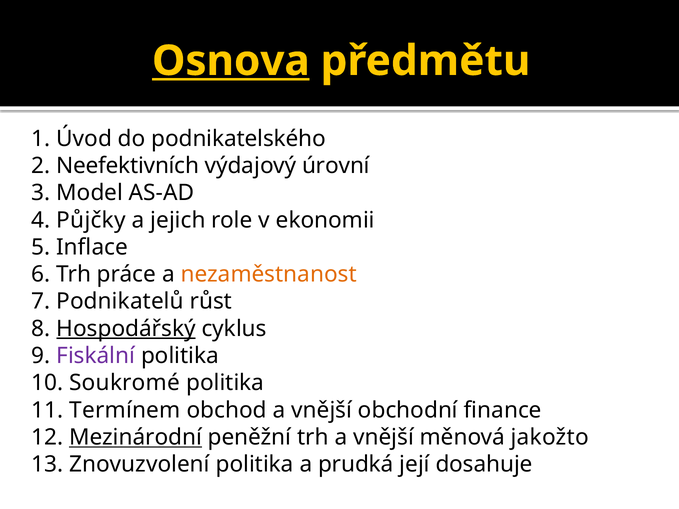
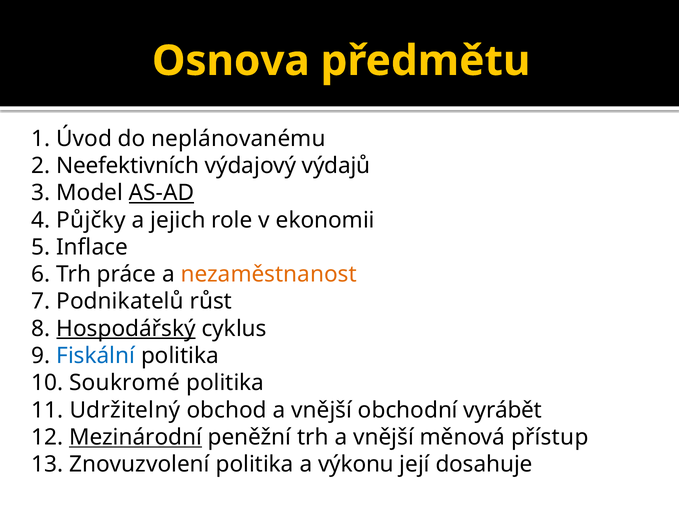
Osnova underline: present -> none
podnikatelského: podnikatelského -> neplánovanému
úrovní: úrovní -> výdajů
AS-AD underline: none -> present
Fiskální colour: purple -> blue
Termínem: Termínem -> Udržitelný
finance: finance -> vyrábět
jakožto: jakožto -> přístup
prudká: prudká -> výkonu
